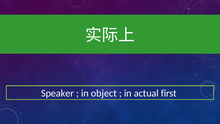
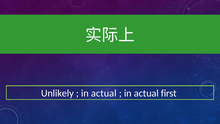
Speaker: Speaker -> Unlikely
object at (104, 93): object -> actual
